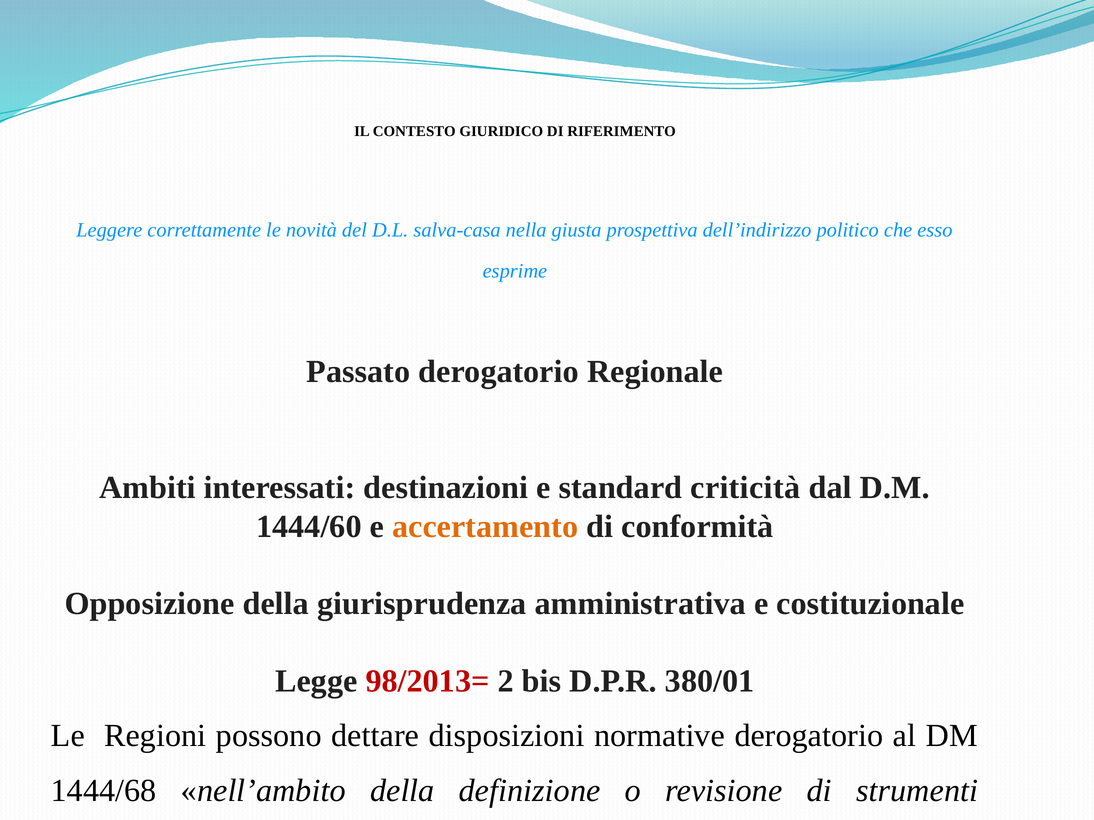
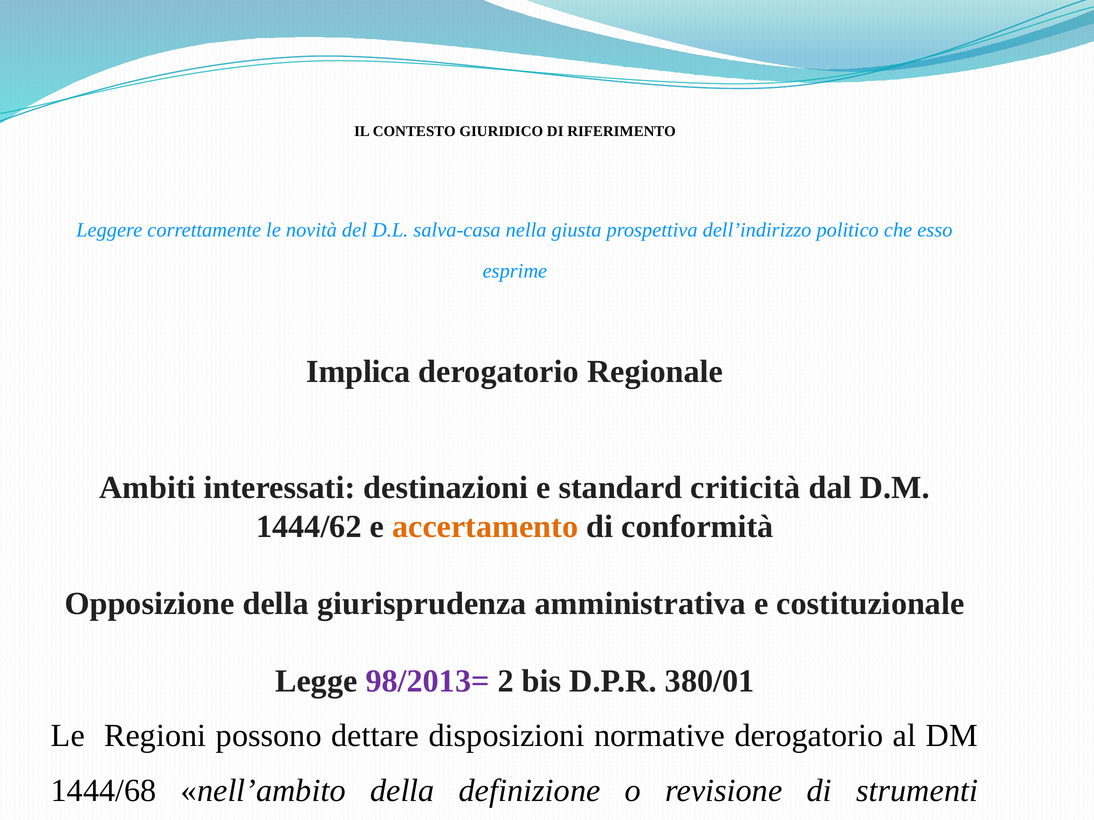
Passato: Passato -> Implica
1444/60: 1444/60 -> 1444/62
98/2013= colour: red -> purple
